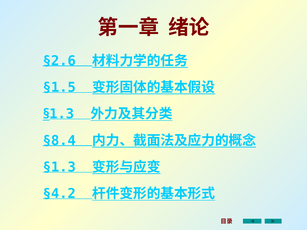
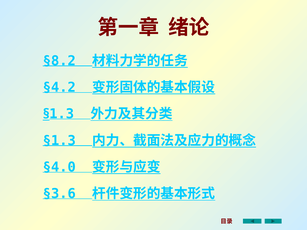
§2.6: §2.6 -> §8.2
§1.5: §1.5 -> §4.2
§8.4: §8.4 -> §1.3
§1.3: §1.3 -> §4.0
§4.2: §4.2 -> §3.6
